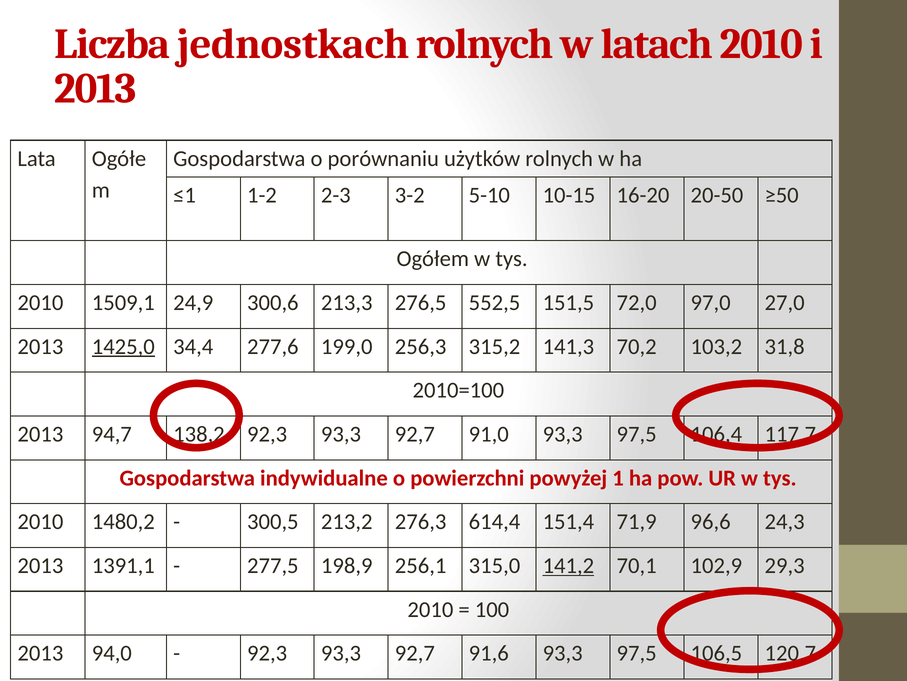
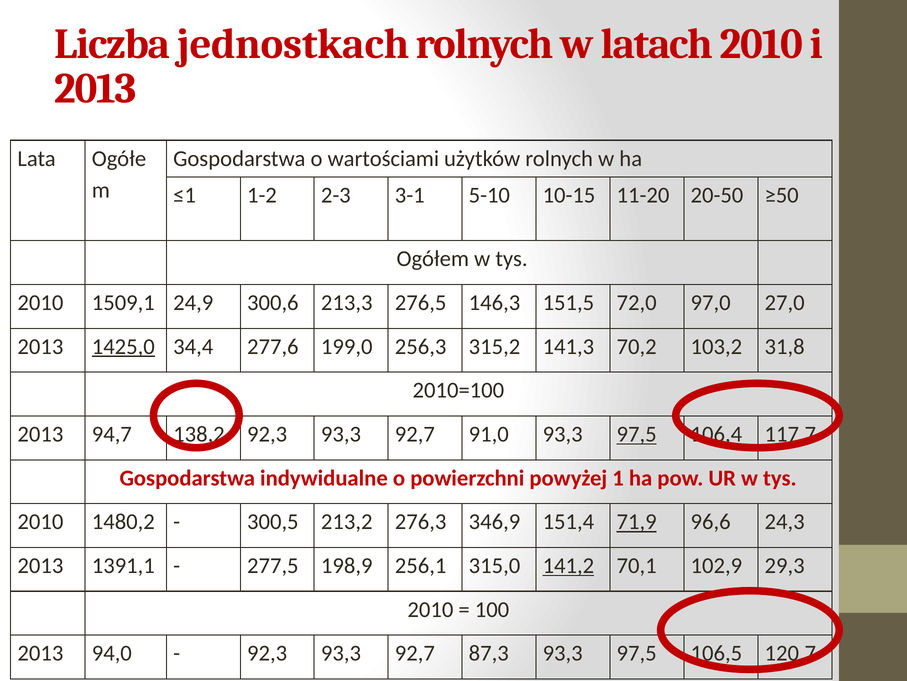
porównaniu: porównaniu -> wartościami
3-2: 3-2 -> 3-1
16-20: 16-20 -> 11-20
552,5: 552,5 -> 146,3
97,5 at (637, 434) underline: none -> present
614,4: 614,4 -> 346,9
71,9 underline: none -> present
91,6: 91,6 -> 87,3
